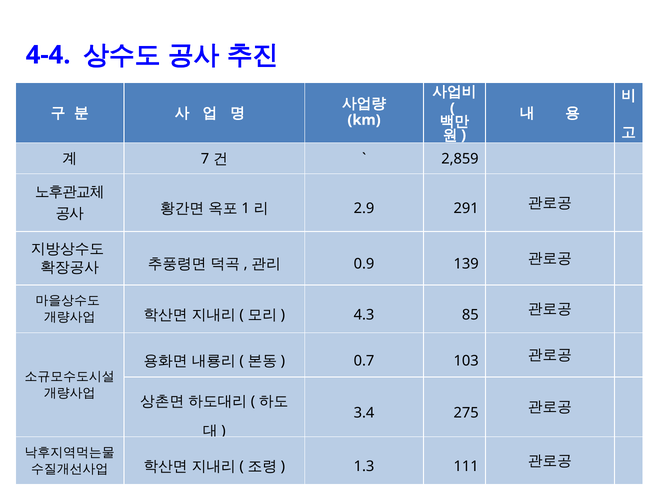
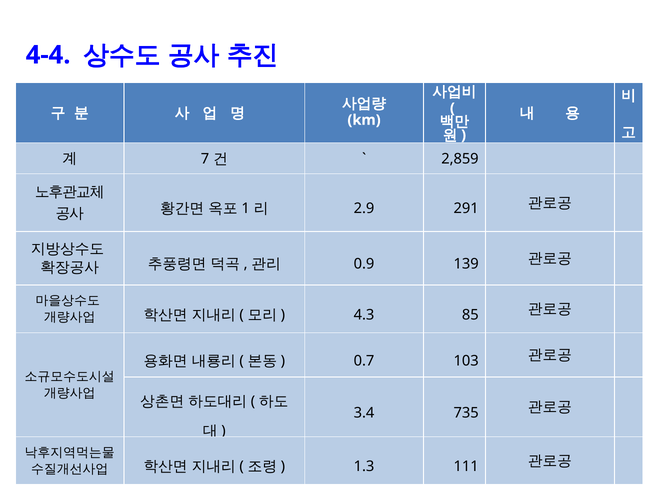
275: 275 -> 735
